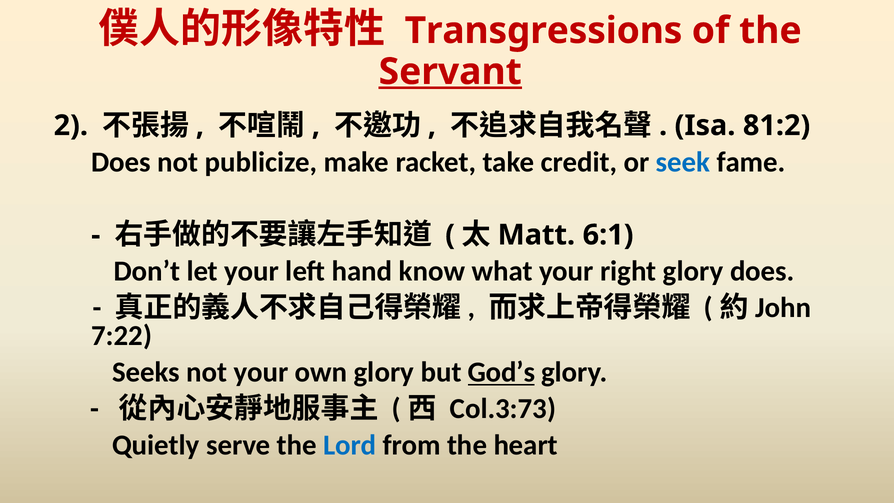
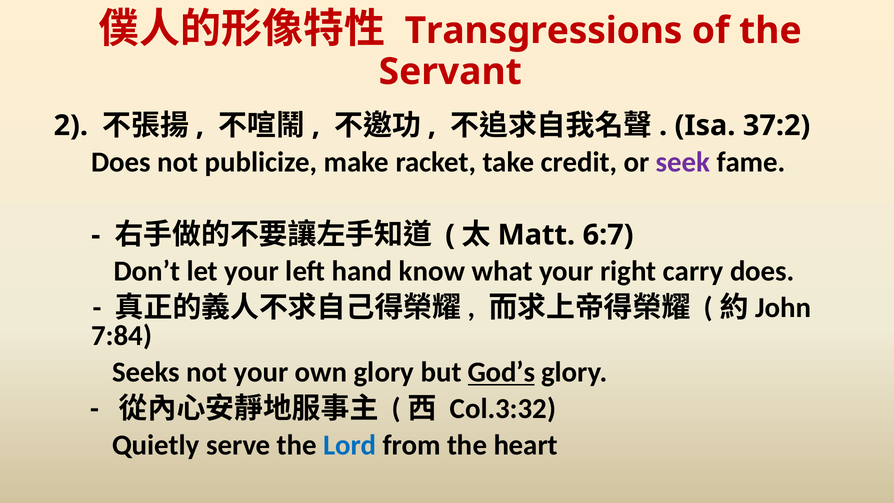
Servant underline: present -> none
81:2: 81:2 -> 37:2
seek colour: blue -> purple
6:1: 6:1 -> 6:7
right glory: glory -> carry
7:22: 7:22 -> 7:84
Col.3:73: Col.3:73 -> Col.3:32
